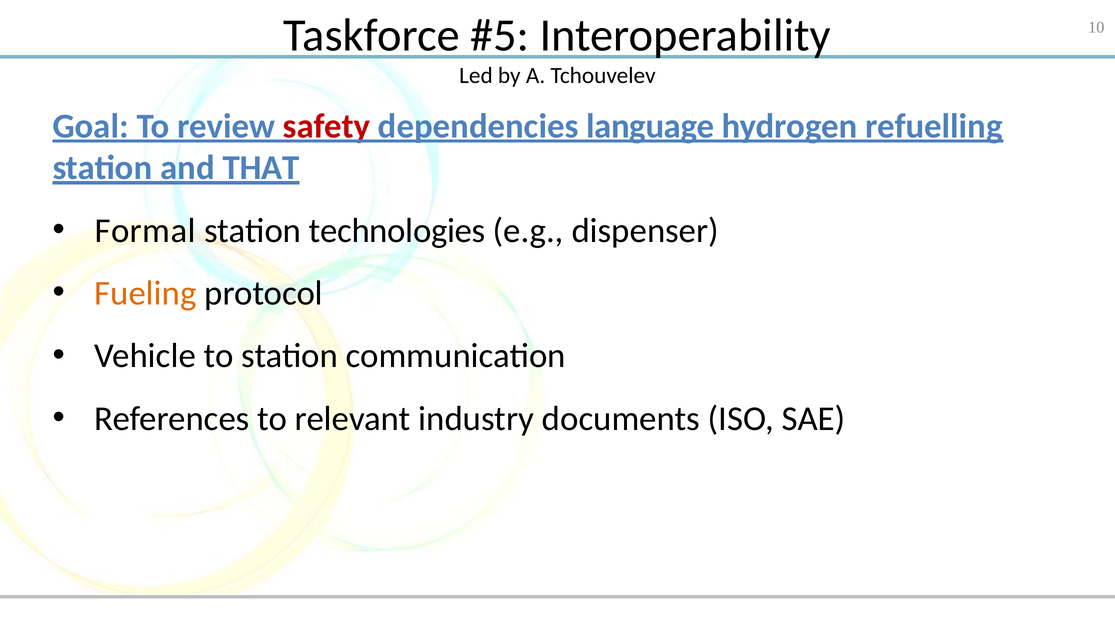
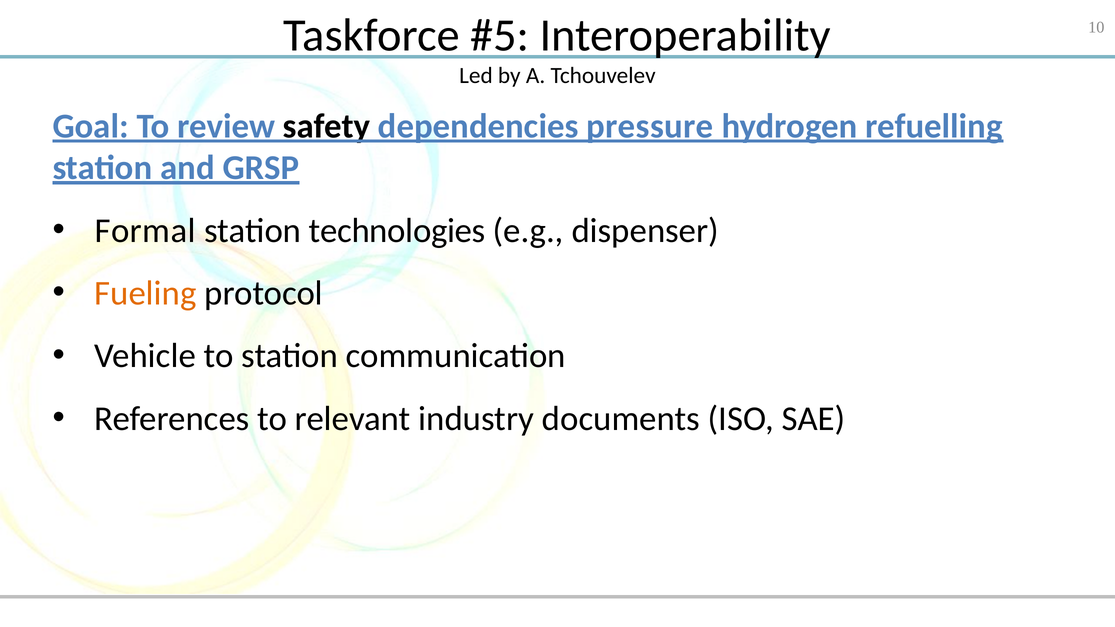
safety colour: red -> black
language: language -> pressure
THAT: THAT -> GRSP
